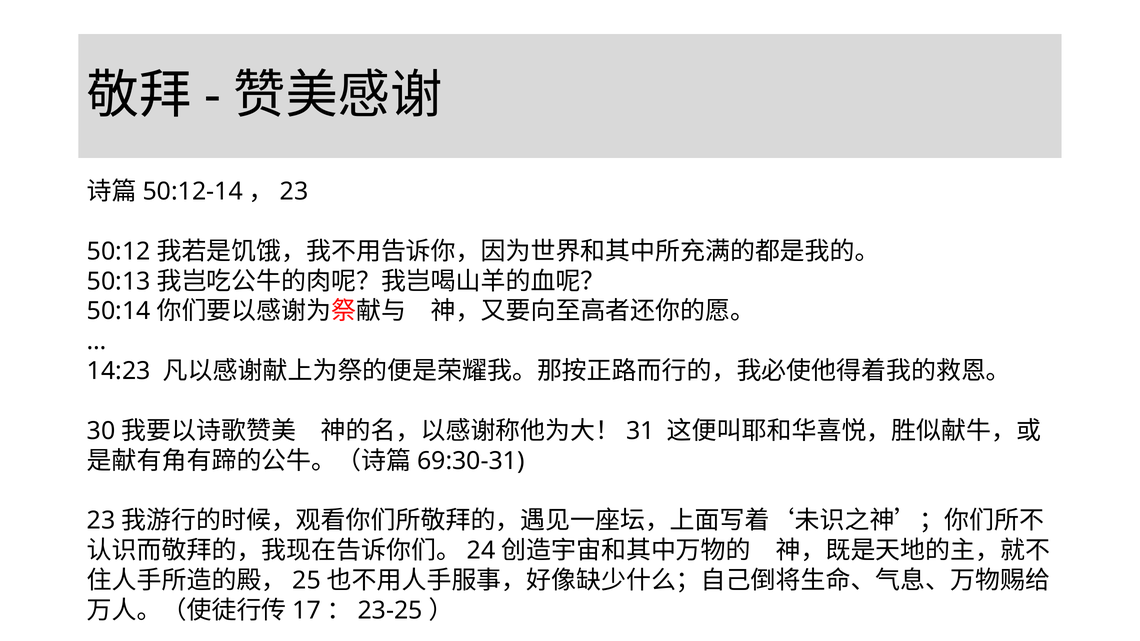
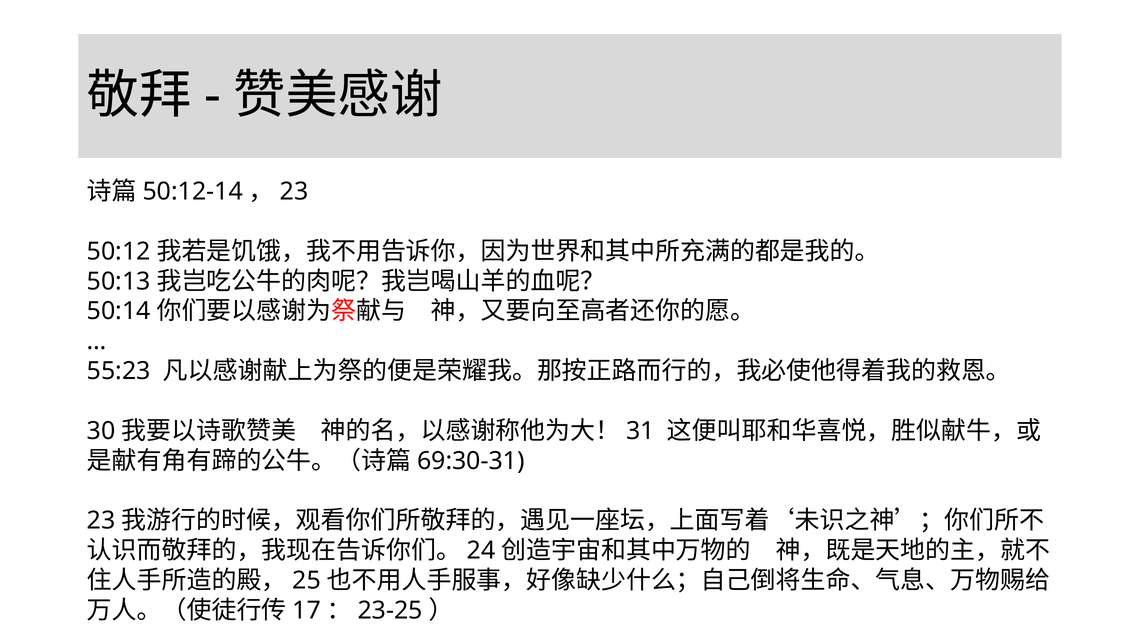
14:23: 14:23 -> 55:23
